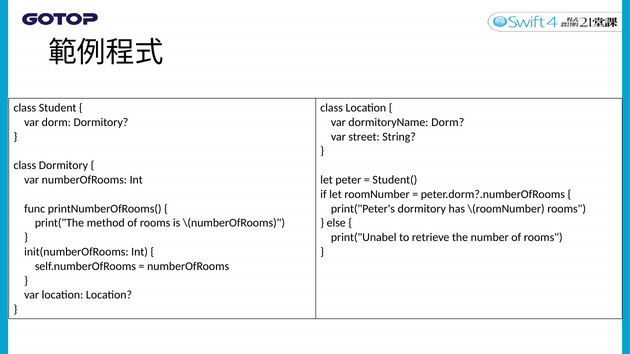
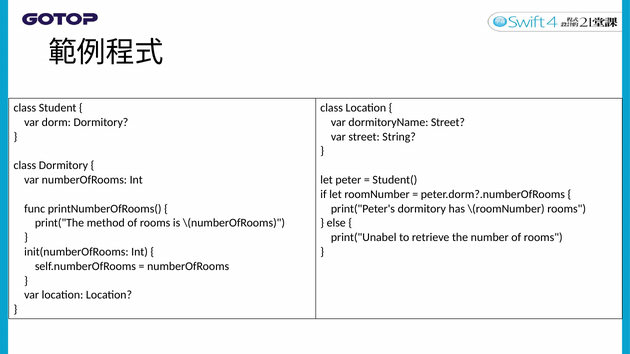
dormitoryName Dorm: Dorm -> Street
